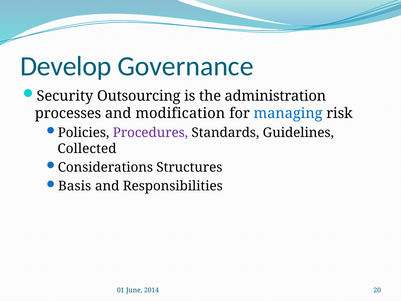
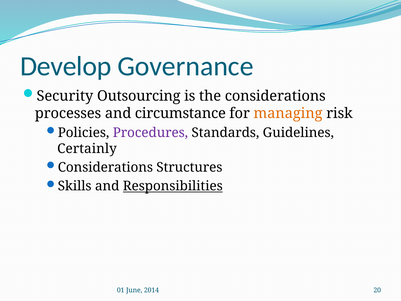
the administration: administration -> considerations
modification: modification -> circumstance
managing colour: blue -> orange
Collected: Collected -> Certainly
Basis: Basis -> Skills
Responsibilities underline: none -> present
